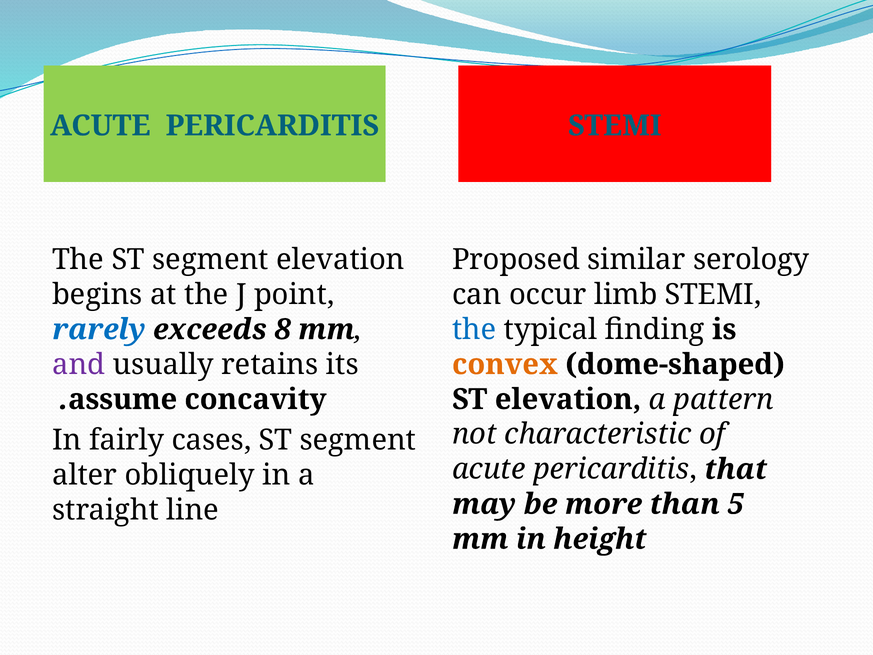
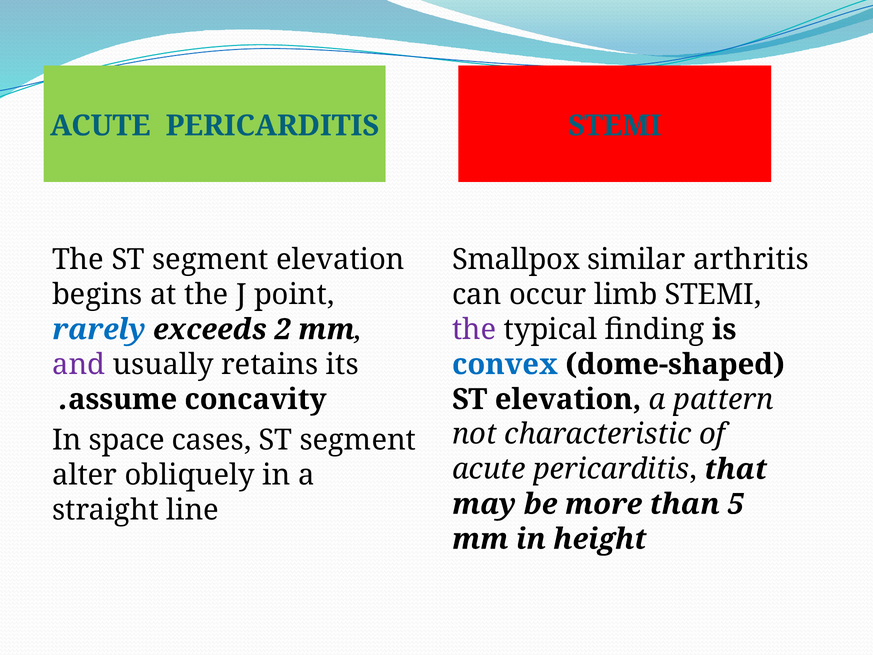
Proposed: Proposed -> Smallpox
serology: serology -> arthritis
8: 8 -> 2
the at (474, 329) colour: blue -> purple
convex colour: orange -> blue
fairly: fairly -> space
